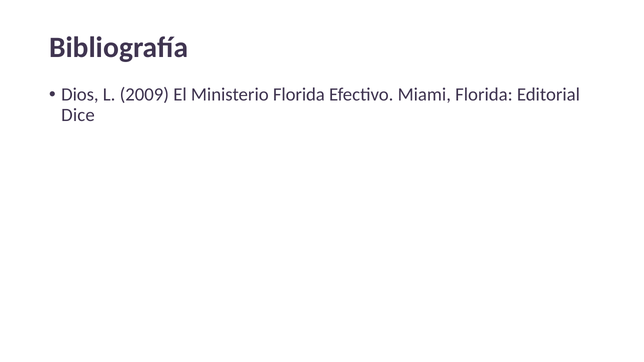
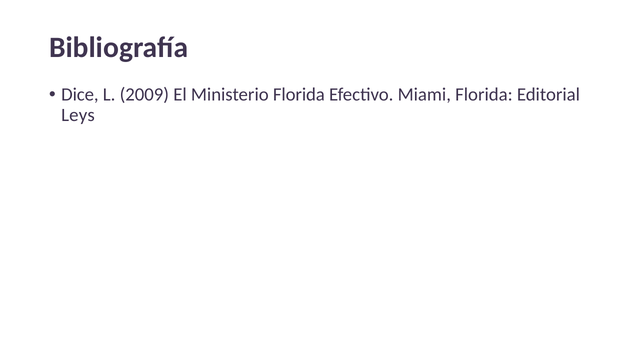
Dios: Dios -> Dice
Dice: Dice -> Leys
